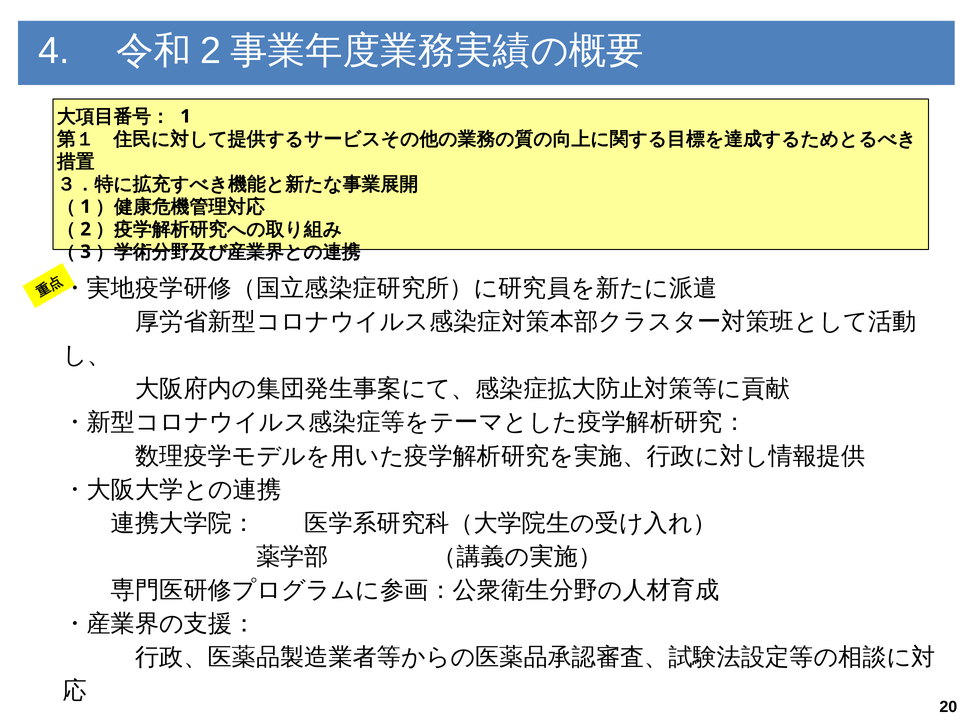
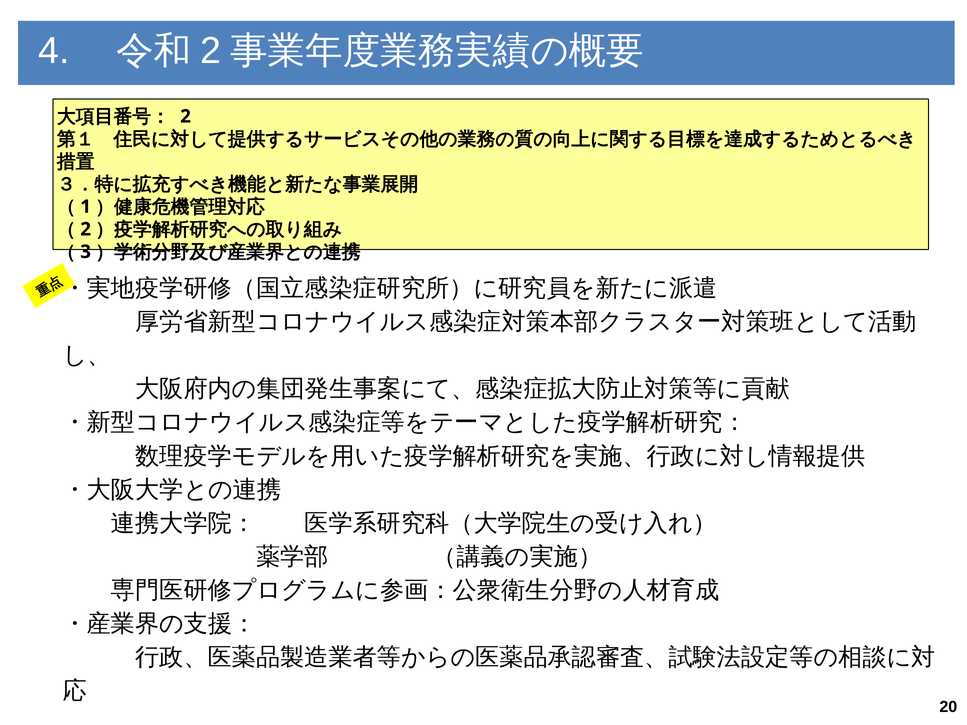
1 at (186, 116): 1 -> 2
